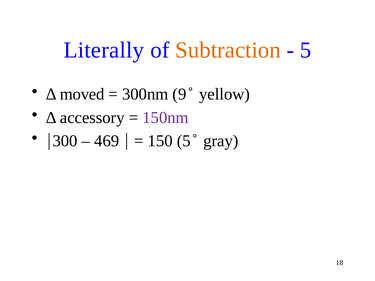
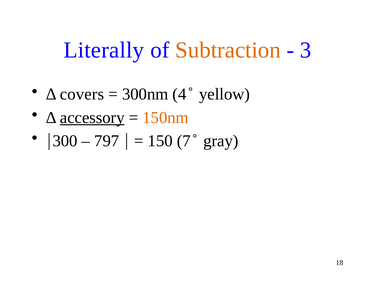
5 at (306, 50): 5 -> 3
moved: moved -> covers
9: 9 -> 4
accessory underline: none -> present
150nm colour: purple -> orange
469: 469 -> 797
150 5: 5 -> 7
